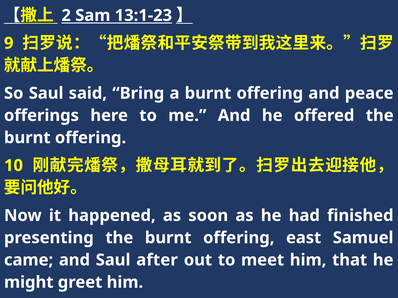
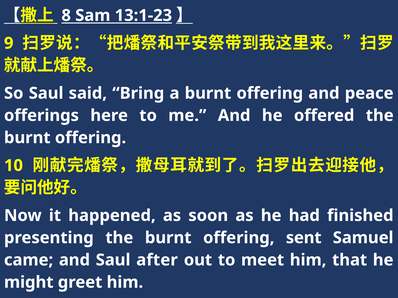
2: 2 -> 8
east: east -> sent
